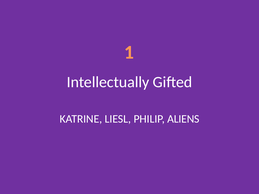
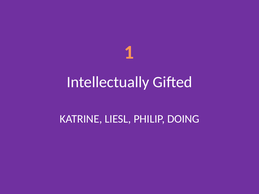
ALIENS: ALIENS -> DOING
